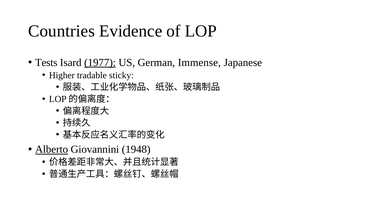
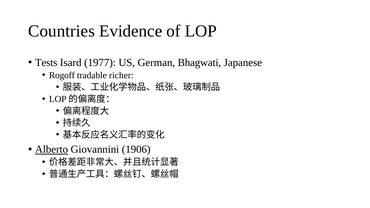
1977 underline: present -> none
Immense: Immense -> Bhagwati
Higher: Higher -> Rogoff
sticky: sticky -> richer
1948: 1948 -> 1906
